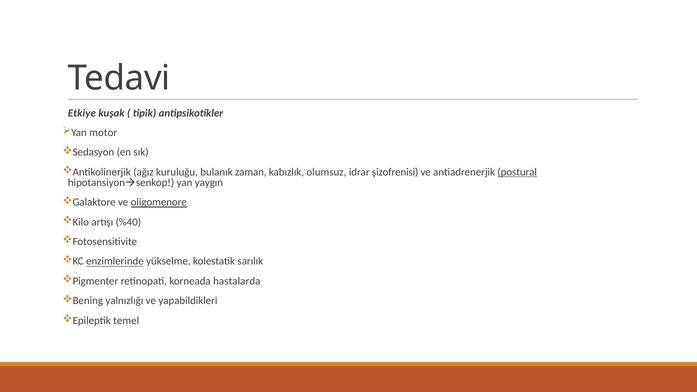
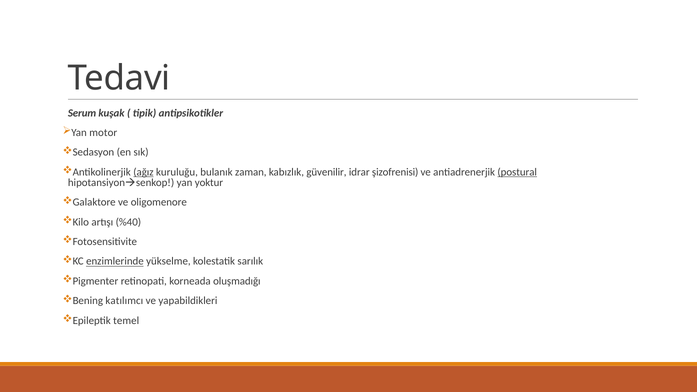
Etkiye: Etkiye -> Serum
ağız underline: none -> present
olumsuz: olumsuz -> güvenilir
yaygın: yaygın -> yoktur
oligomenore underline: present -> none
hastalarda: hastalarda -> oluşmadığı
yalnızlığı: yalnızlığı -> katılımcı
